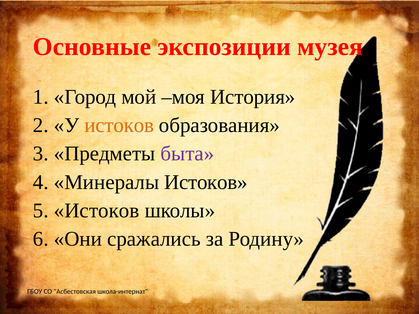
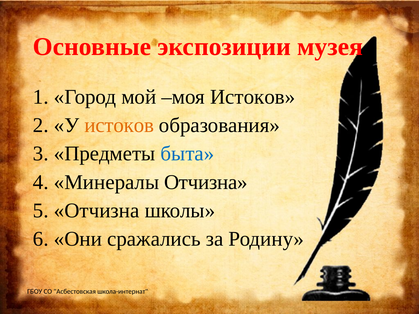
моя История: История -> Истоков
быта colour: purple -> blue
Минералы Истоков: Истоков -> Отчизна
5 Истоков: Истоков -> Отчизна
